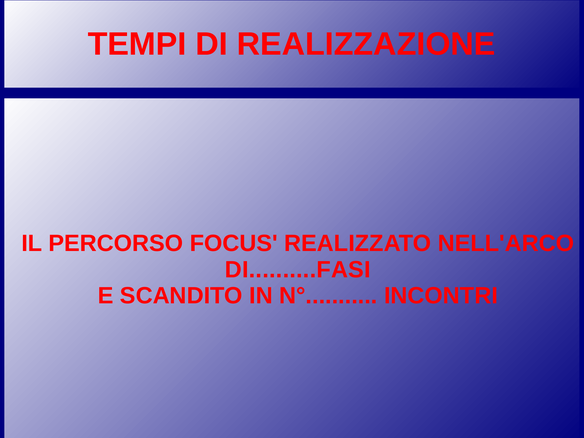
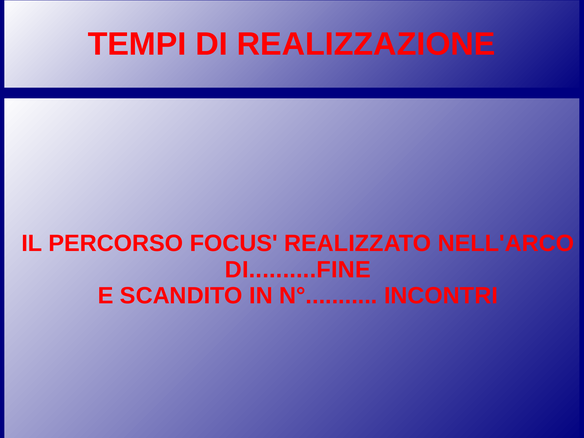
DI..........FASI: DI..........FASI -> DI..........FINE
